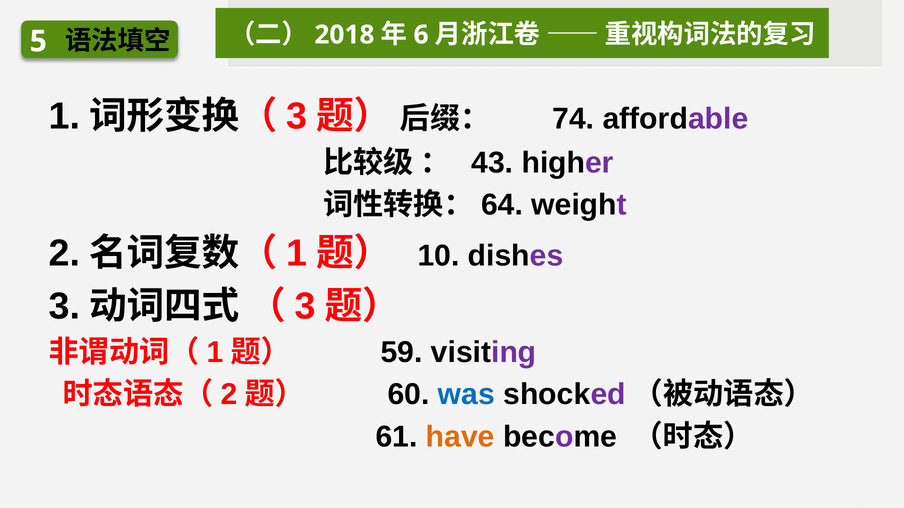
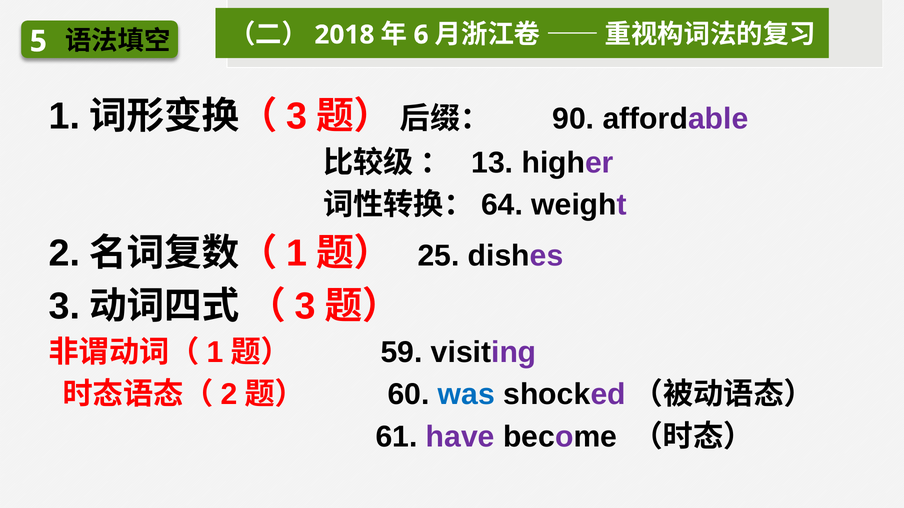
74: 74 -> 90
43: 43 -> 13
10: 10 -> 25
have colour: orange -> purple
